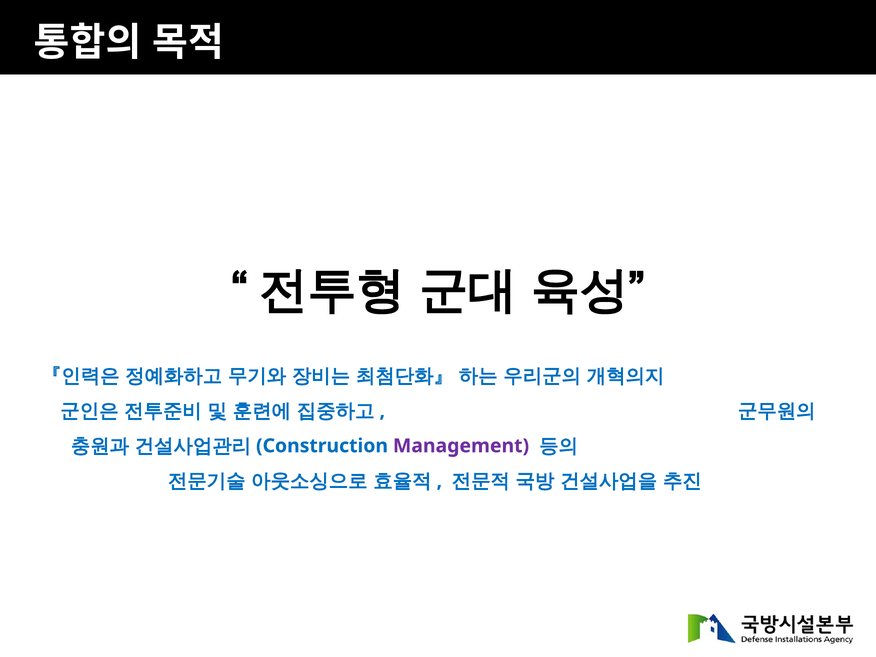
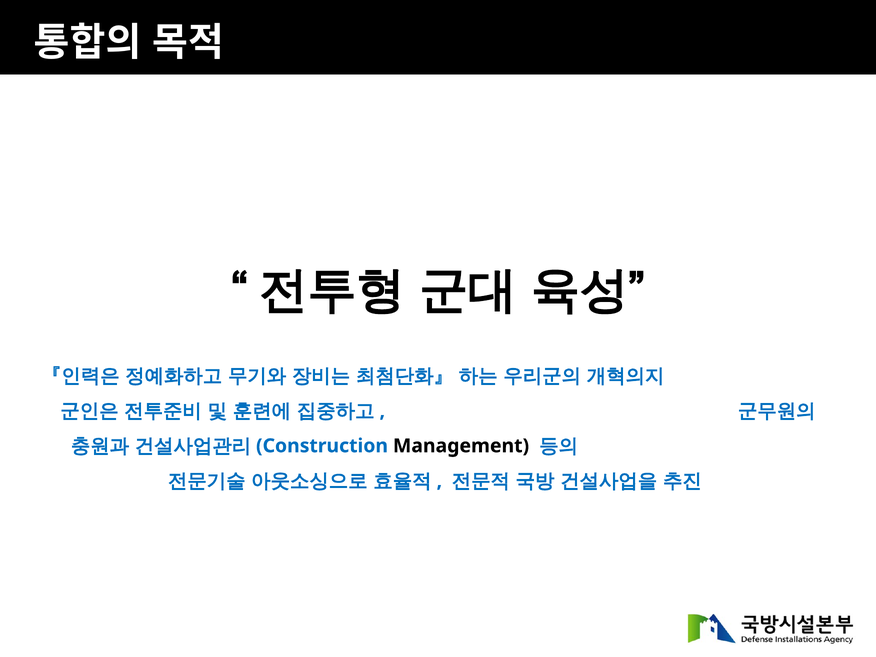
Management colour: purple -> black
